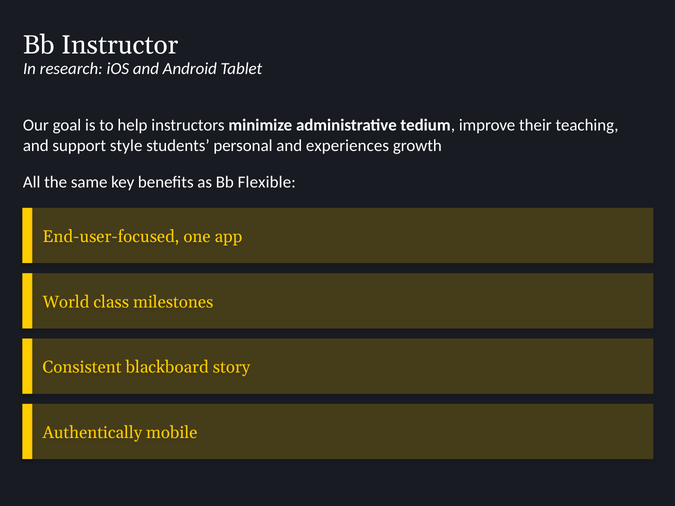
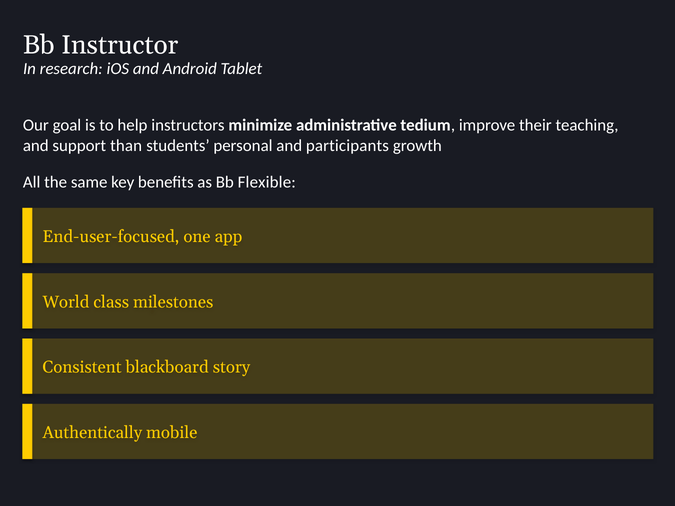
style: style -> than
experiences: experiences -> participants
